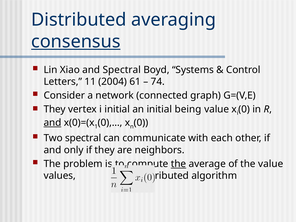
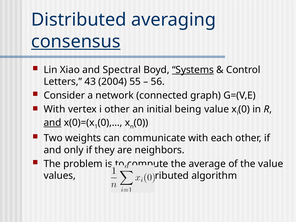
Systems underline: none -> present
11: 11 -> 43
61: 61 -> 55
74: 74 -> 56
They at (55, 109): They -> With
i initial: initial -> other
Two spectral: spectral -> weights
the at (179, 164) underline: present -> none
